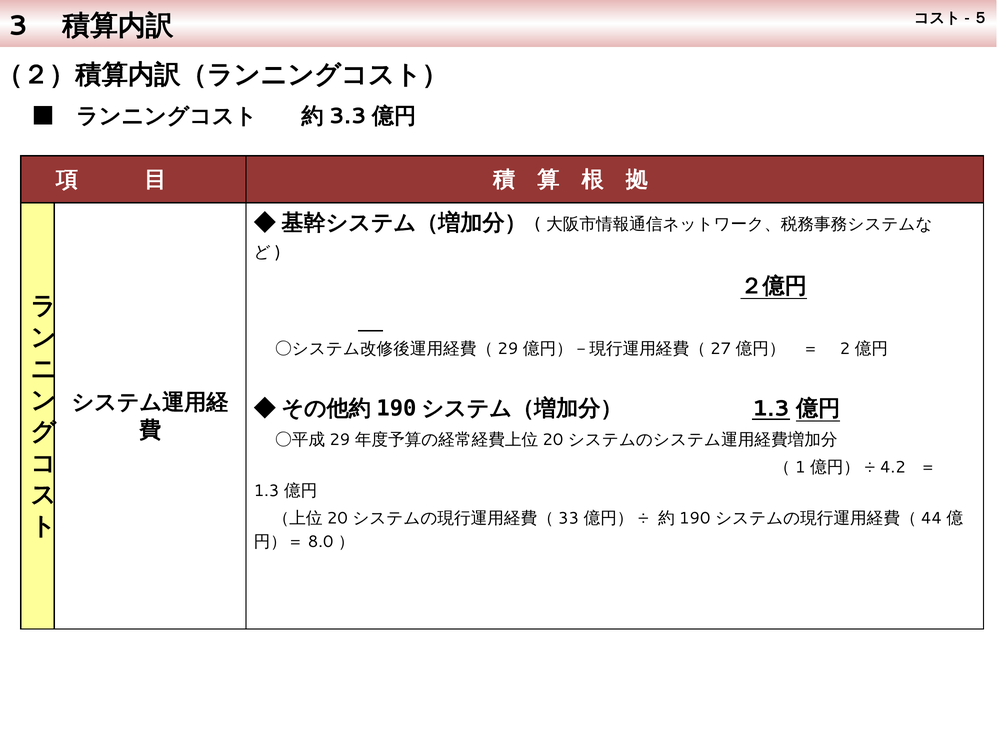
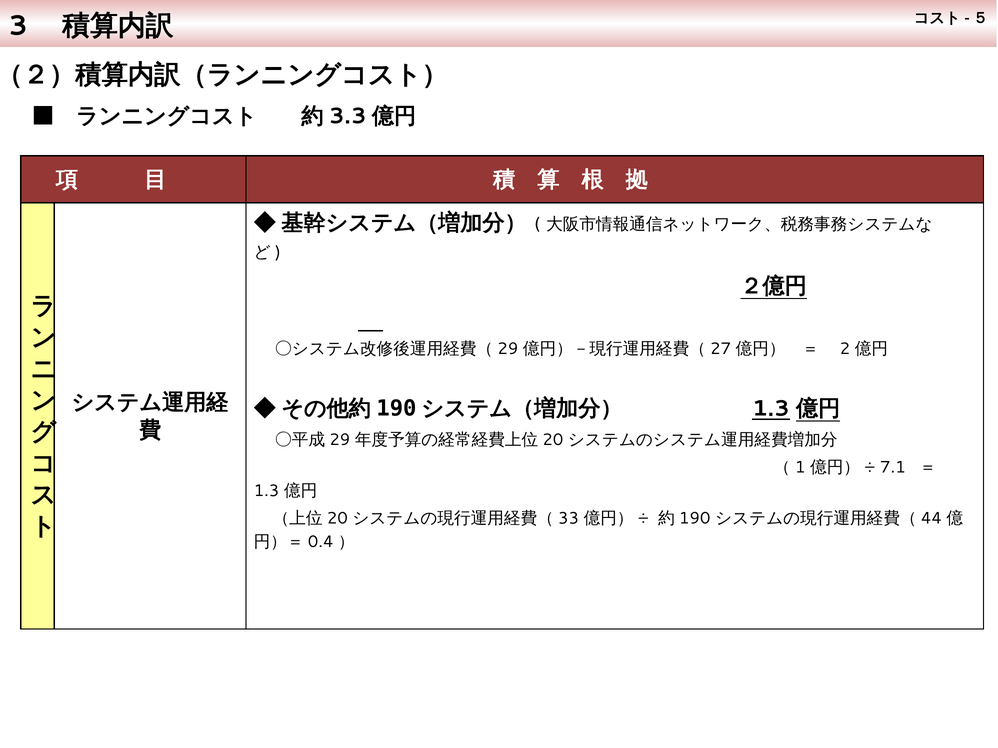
4.2: 4.2 -> 7.1
8.0: 8.0 -> 0.4
